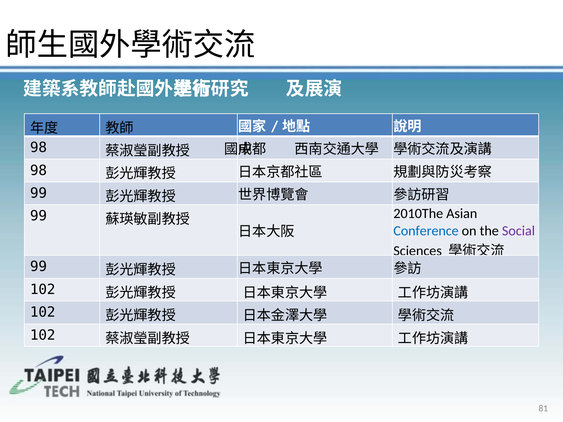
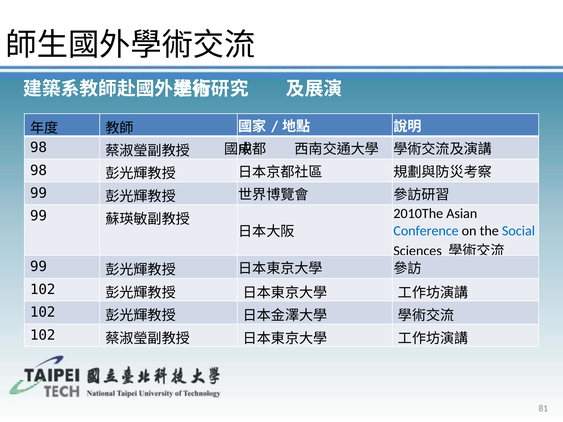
Social colour: purple -> blue
